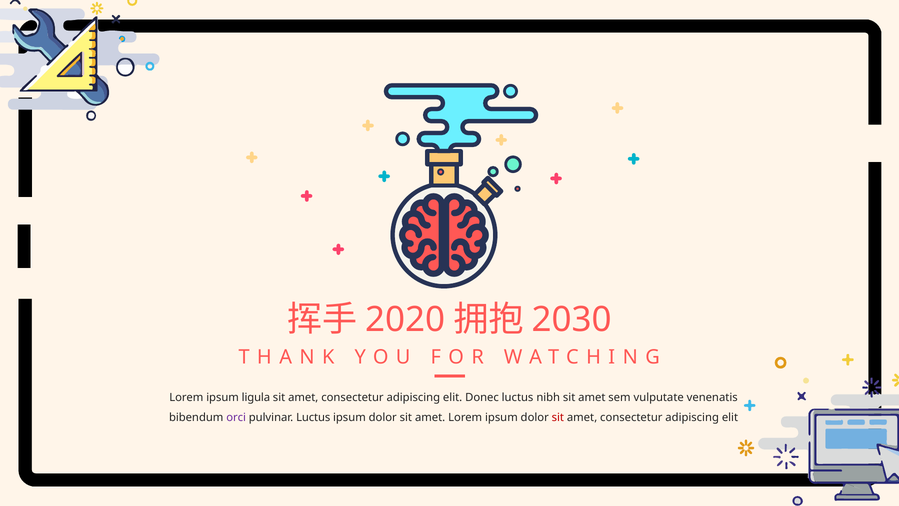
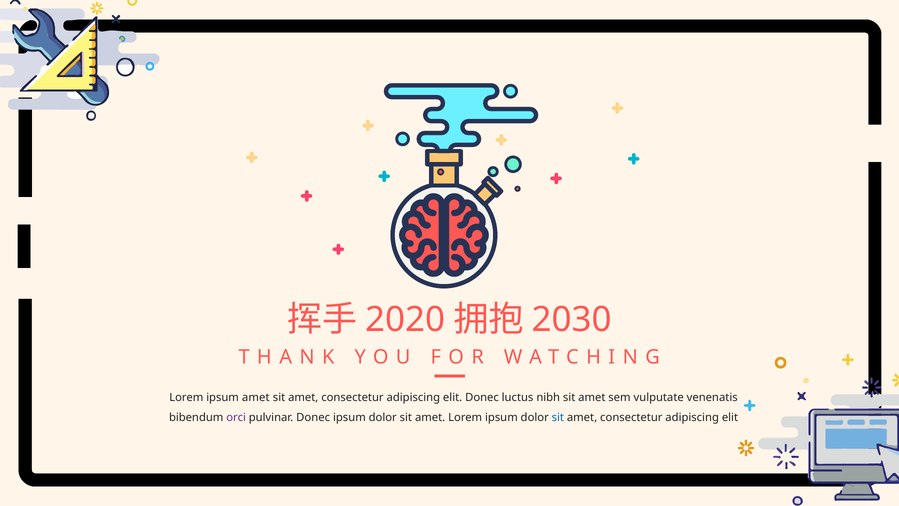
ipsum ligula: ligula -> amet
pulvinar Luctus: Luctus -> Donec
sit at (558, 417) colour: red -> blue
